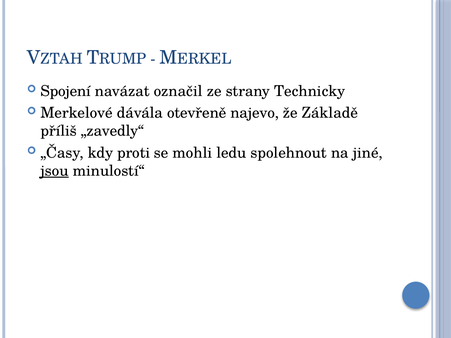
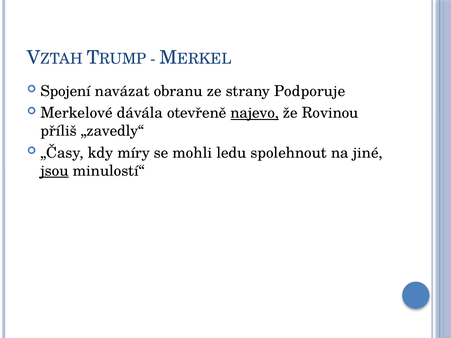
označil: označil -> obranu
Technicky: Technicky -> Podporuje
najevo underline: none -> present
Základě: Základě -> Rovinou
proti: proti -> míry
